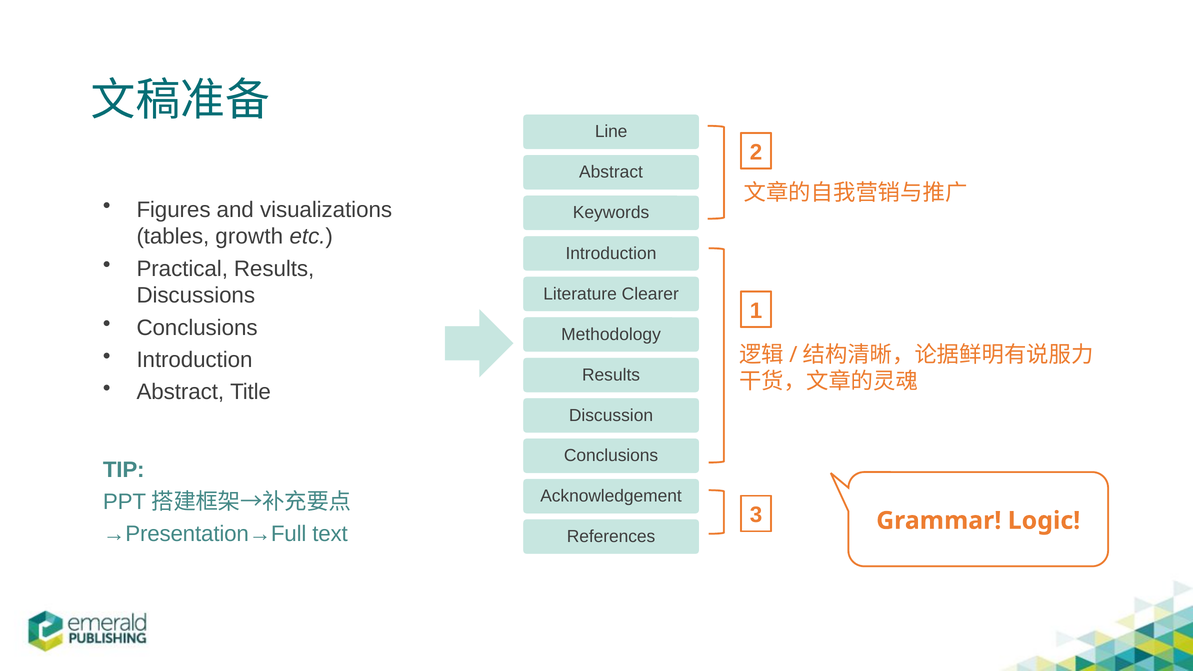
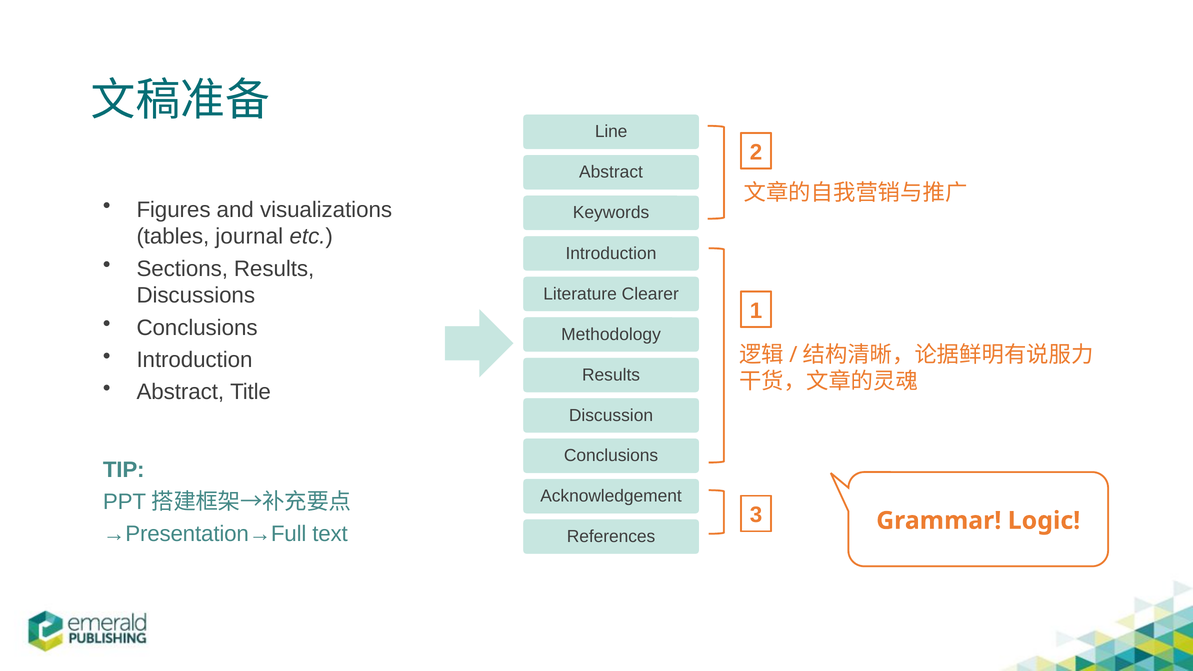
growth: growth -> journal
Practical: Practical -> Sections
